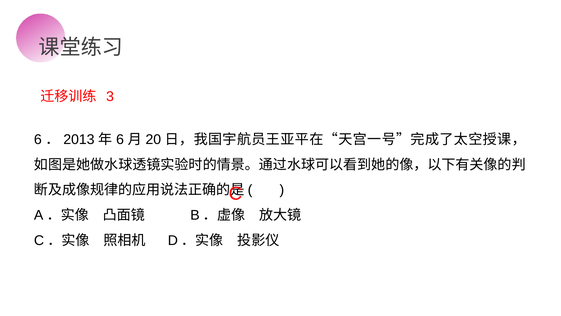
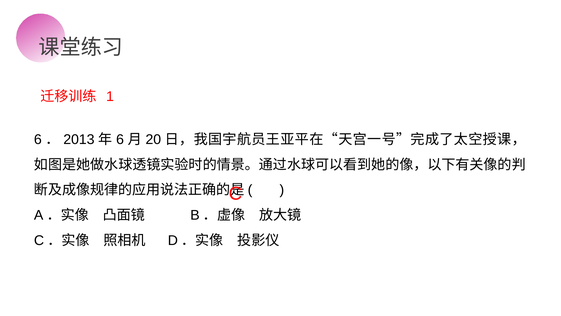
3: 3 -> 1
